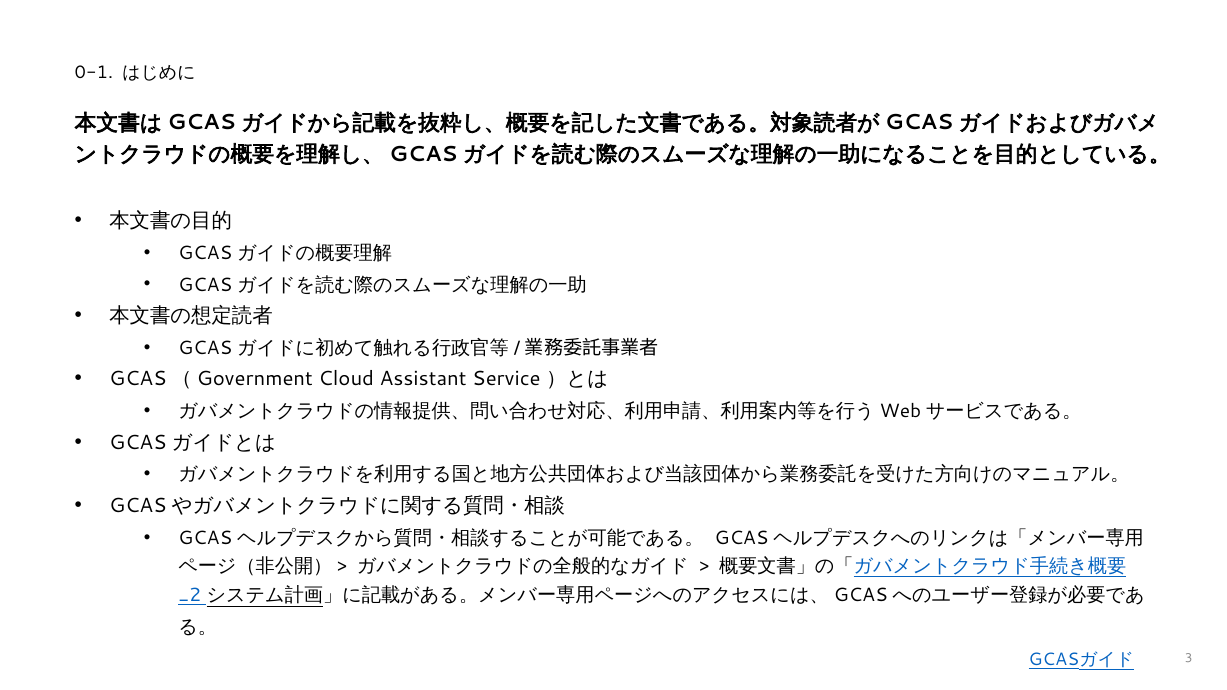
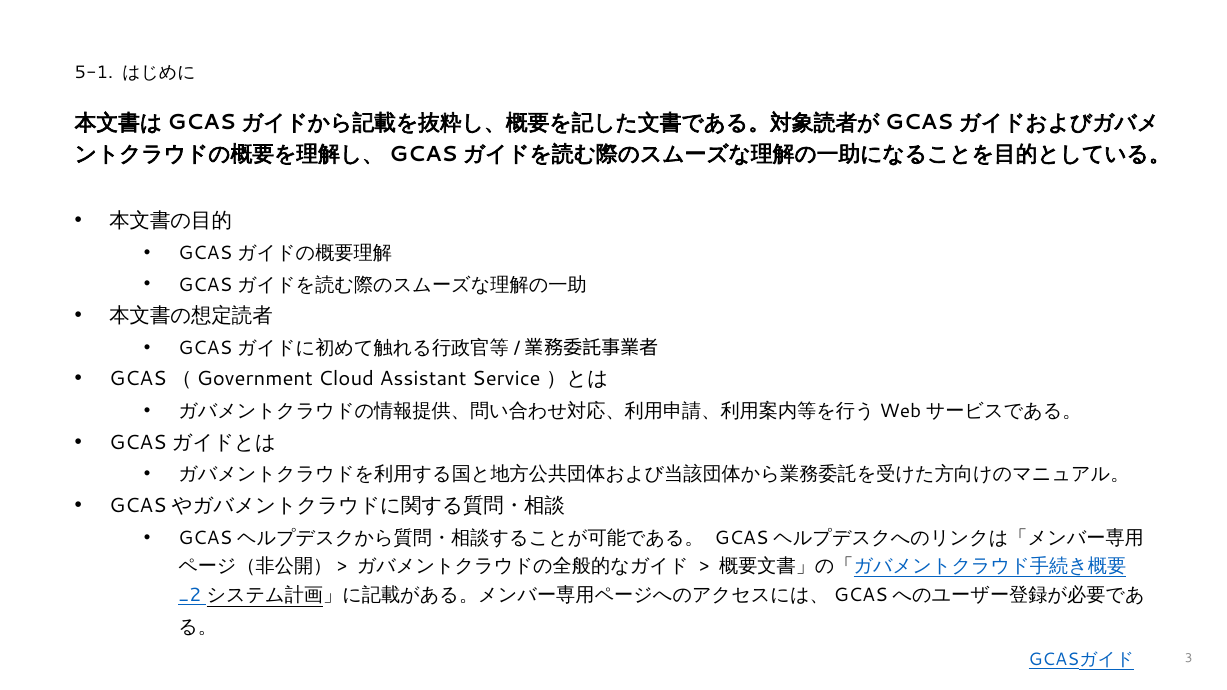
0-1: 0-1 -> 5-1
